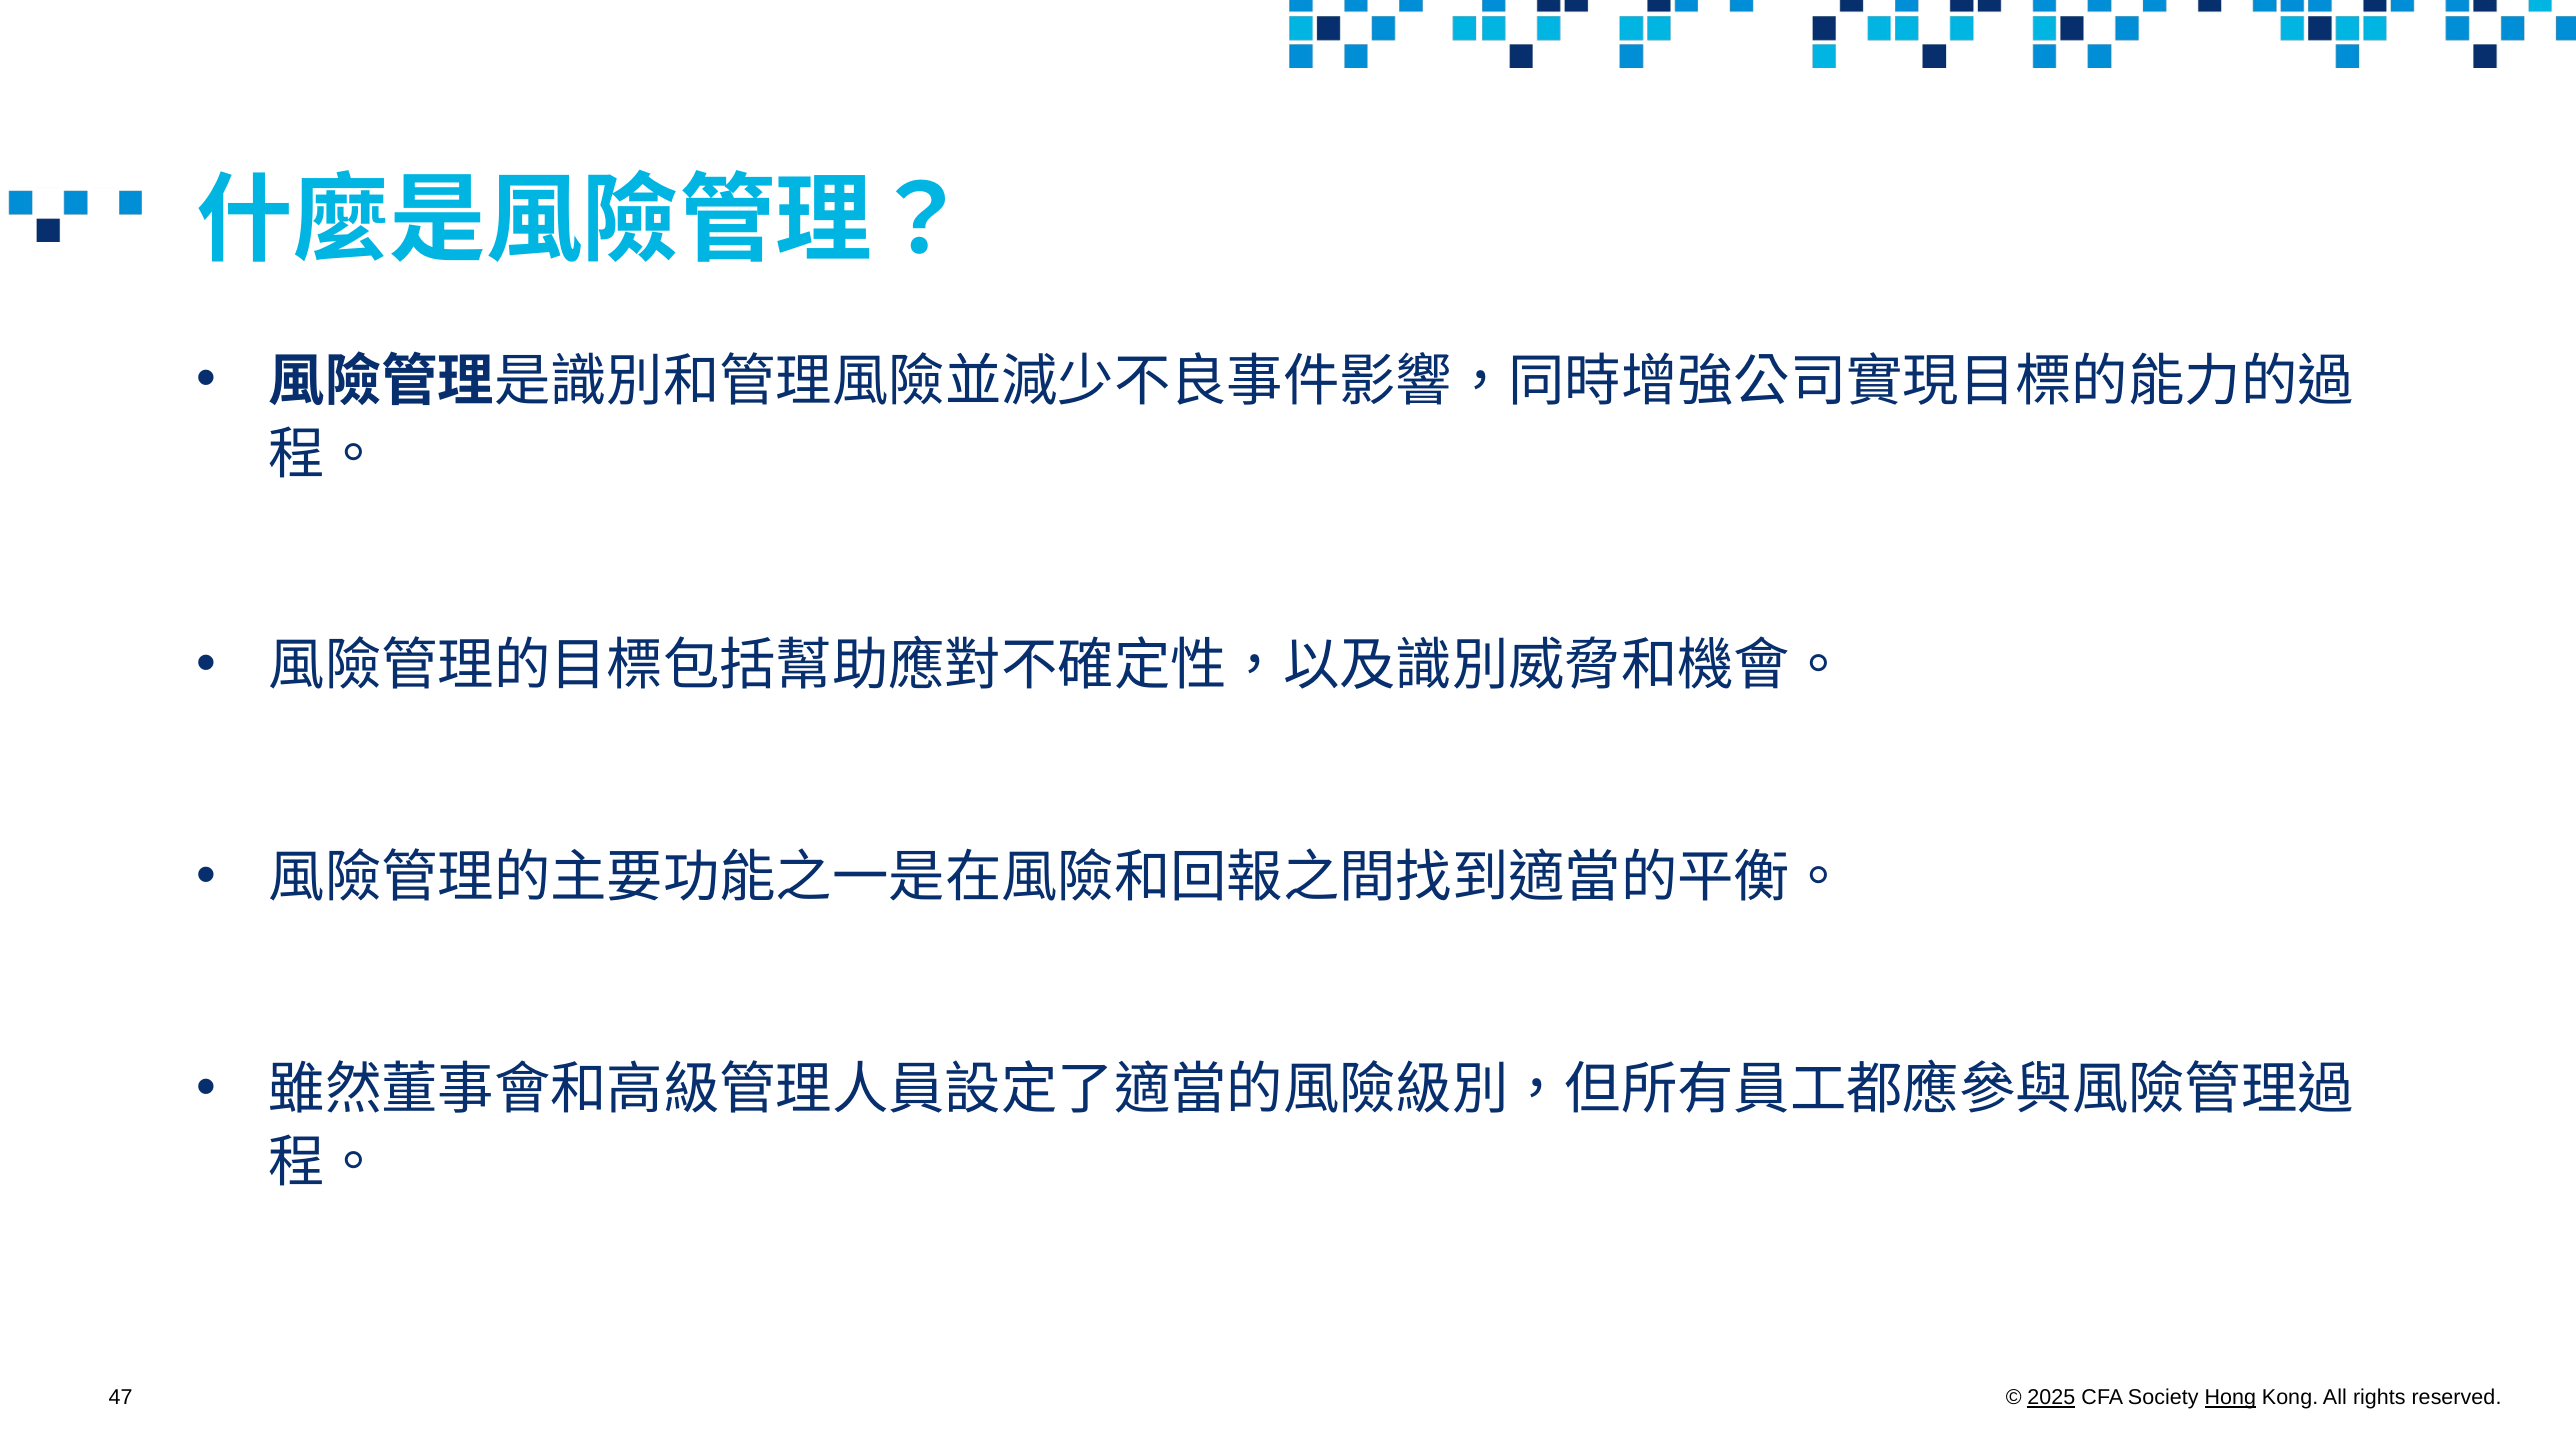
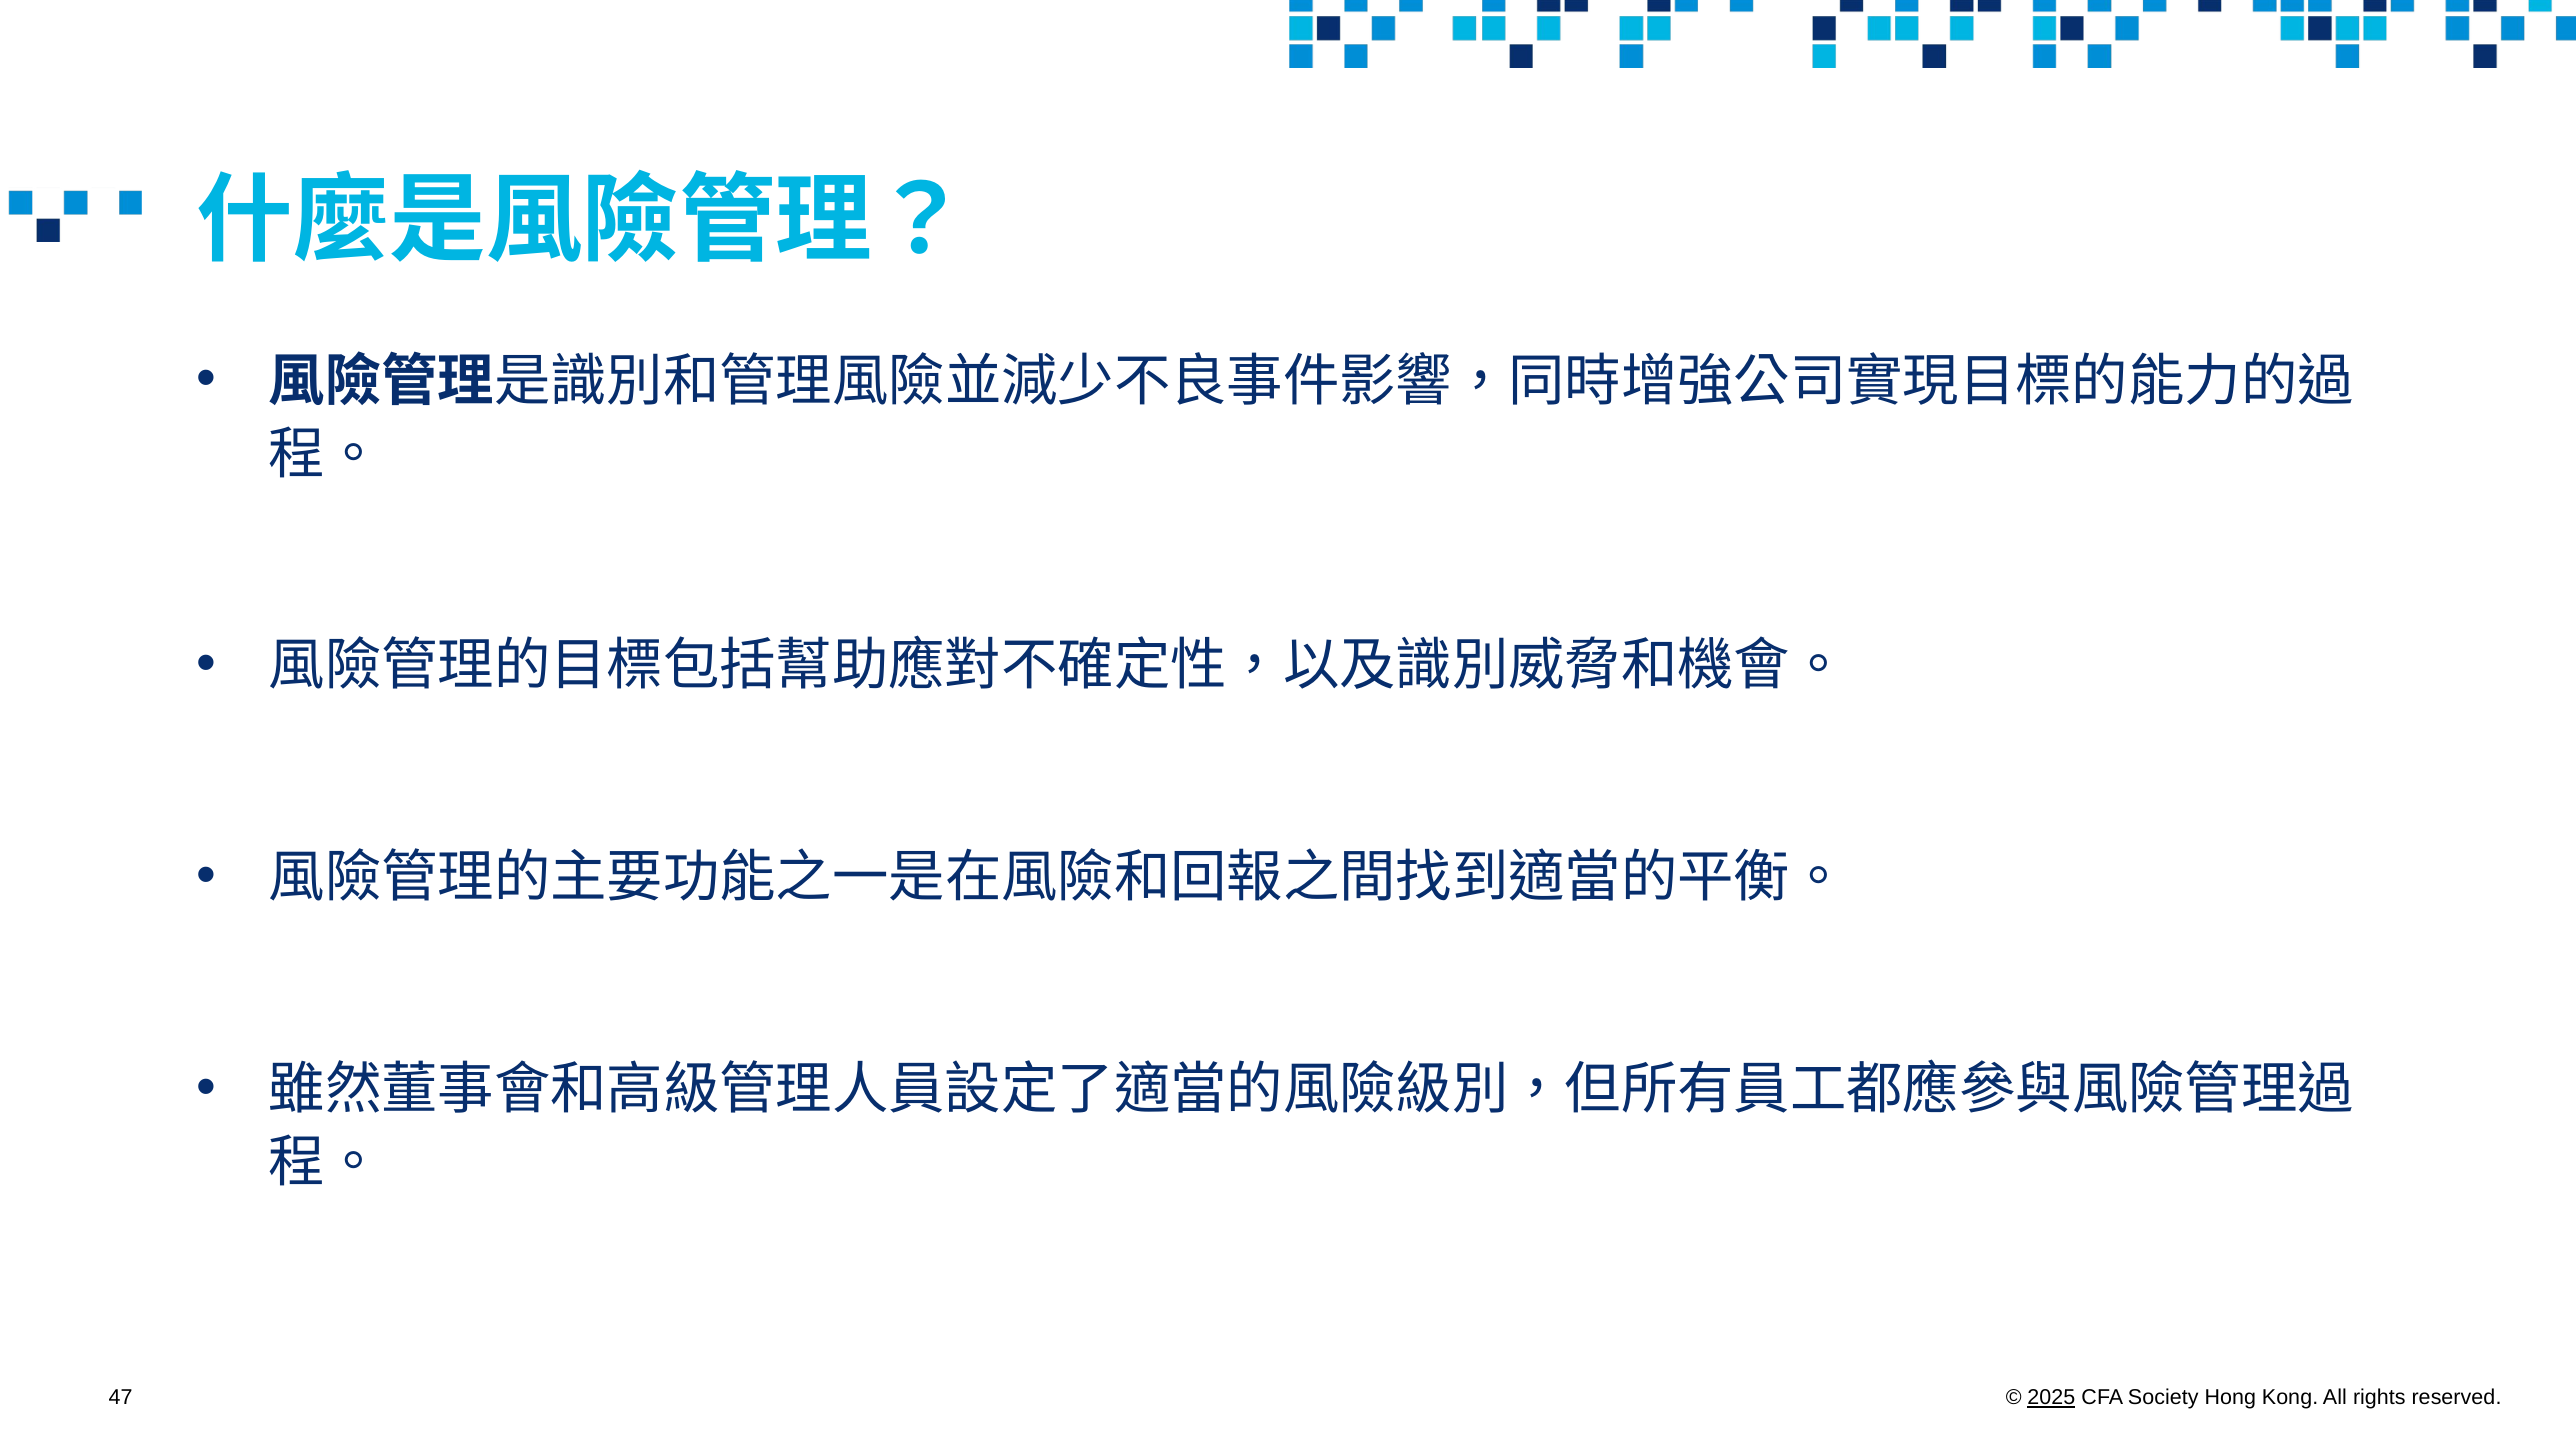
Hong underline: present -> none
